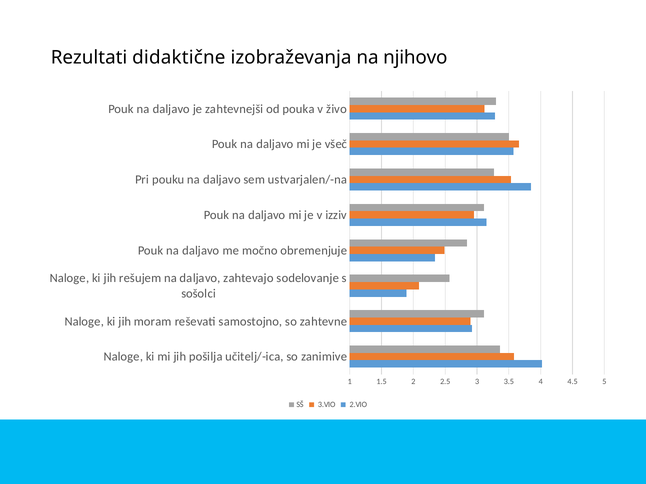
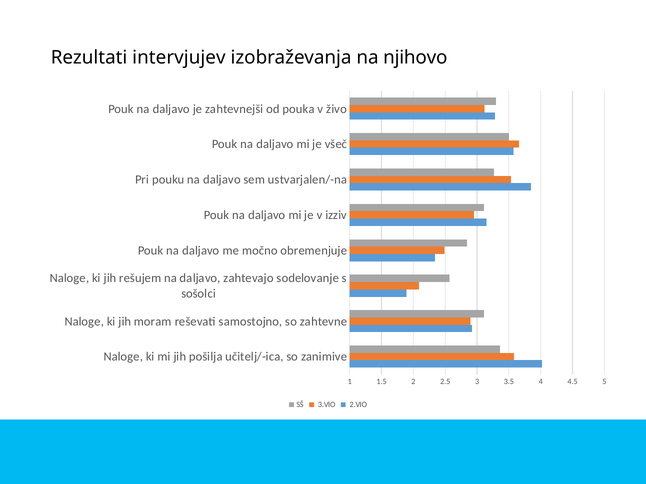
didaktične: didaktične -> intervjujev
